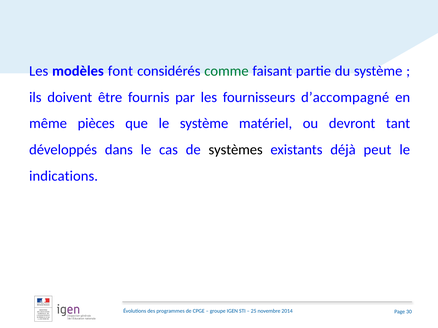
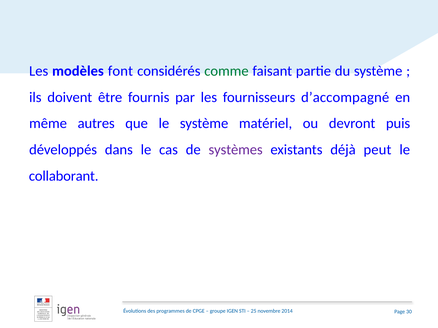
pièces: pièces -> autres
tant: tant -> puis
systèmes colour: black -> purple
indications: indications -> collaborant
